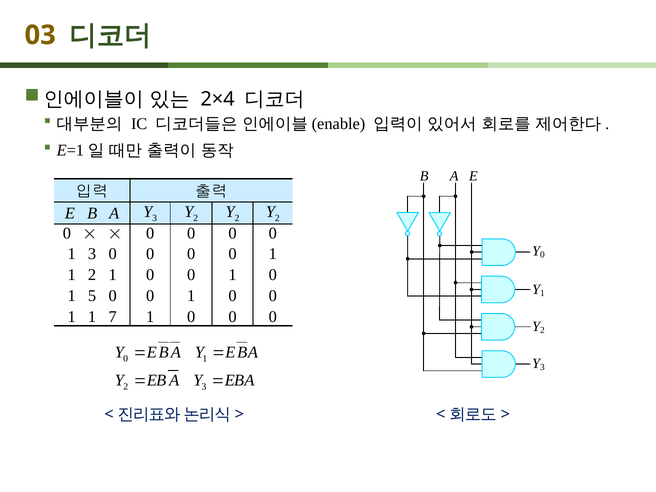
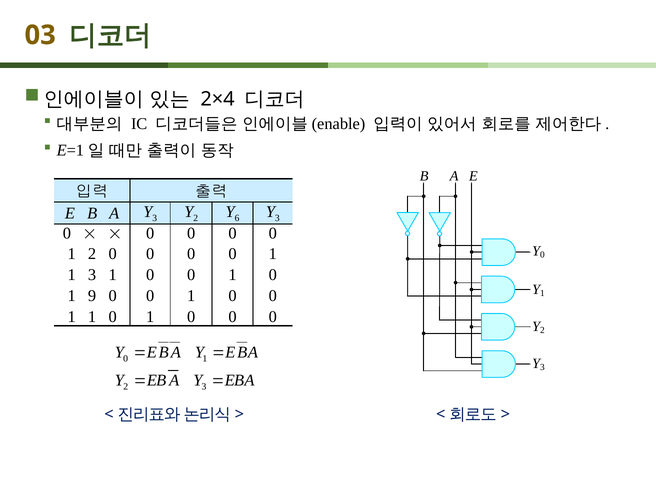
2 at (237, 218): 2 -> 6
2 at (277, 218): 2 -> 3
1 3: 3 -> 2
1 2: 2 -> 3
5: 5 -> 9
1 1 7: 7 -> 0
